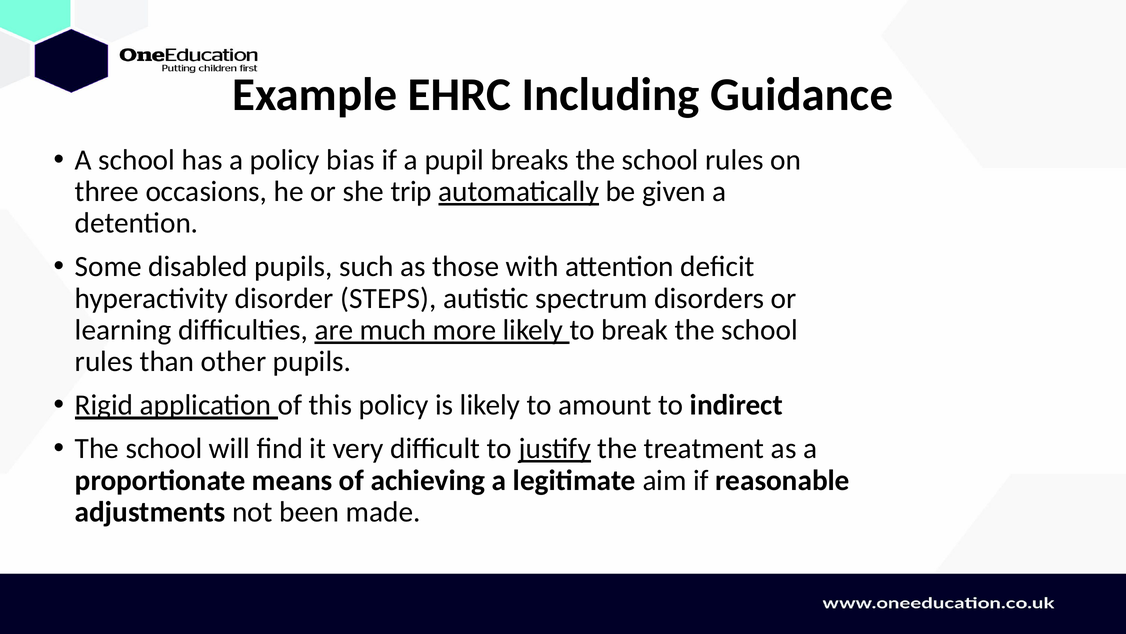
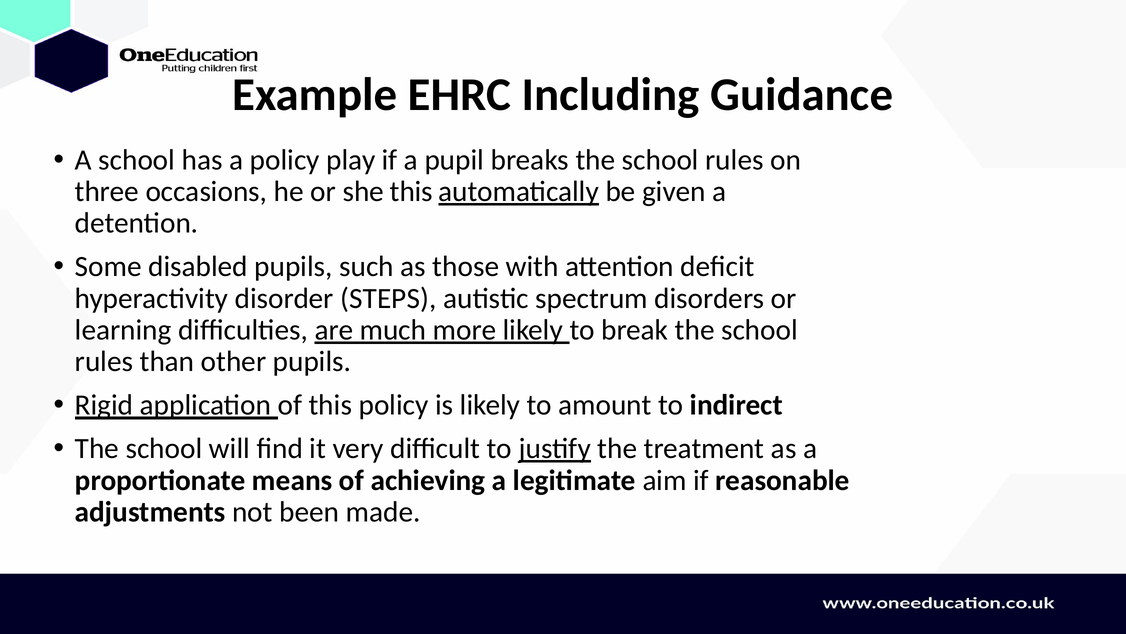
bias: bias -> play
she trip: trip -> this
